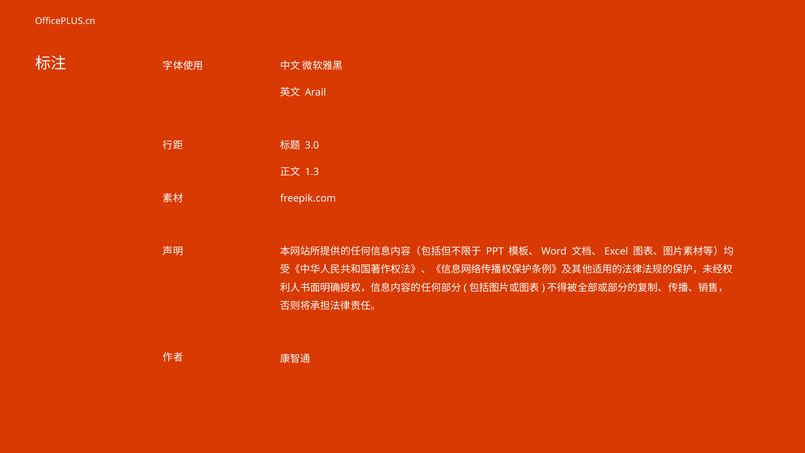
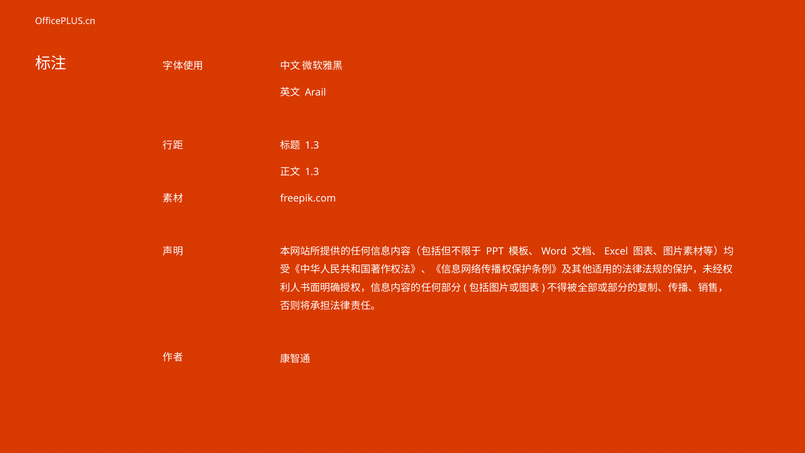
3.0 at (312, 145): 3.0 -> 1.3
